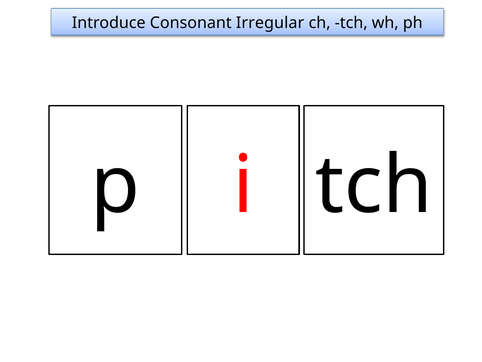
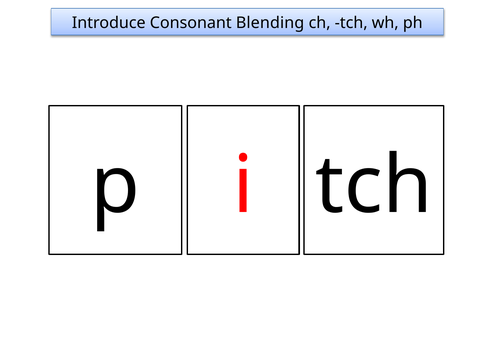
Irregular: Irregular -> Blending
